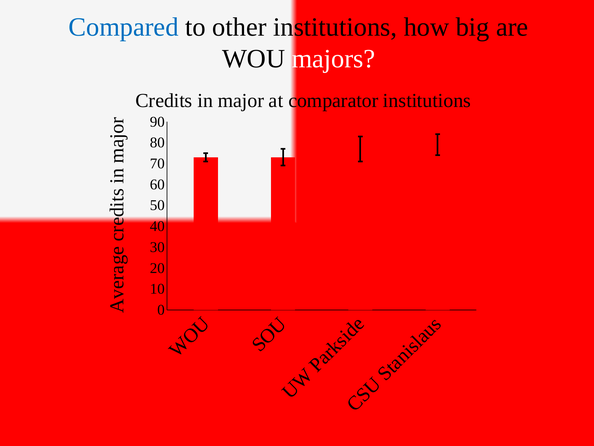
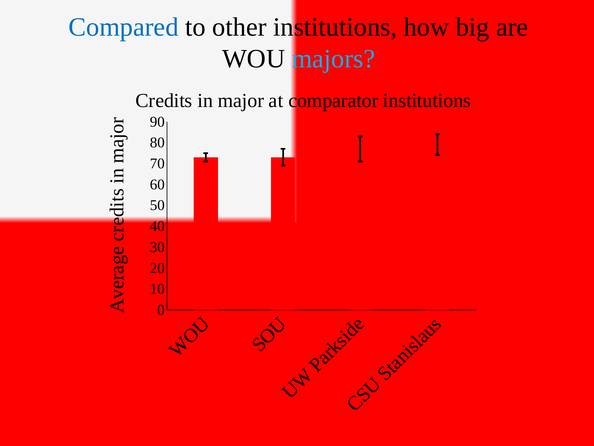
majors colour: white -> light blue
